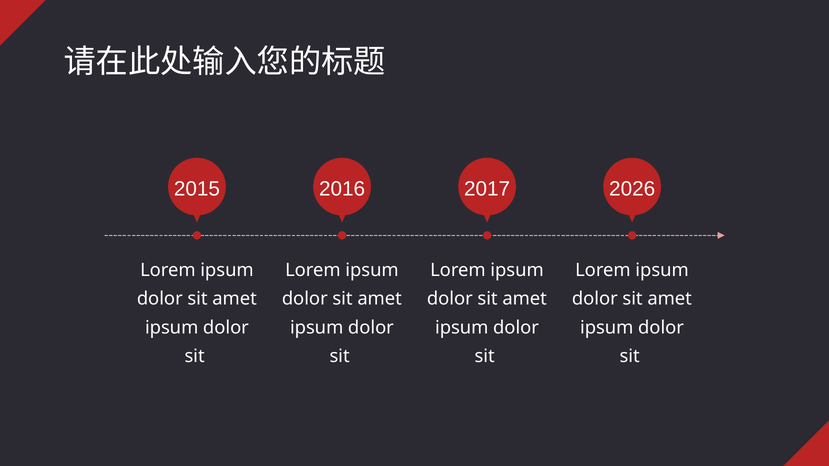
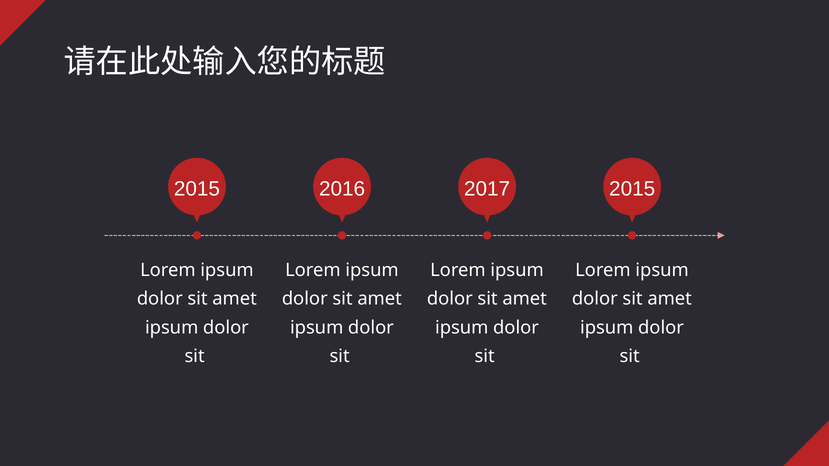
2017 2026: 2026 -> 2015
